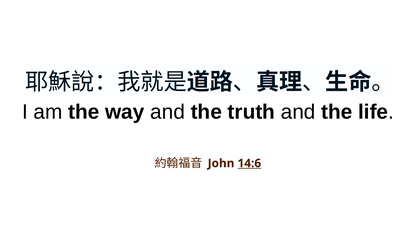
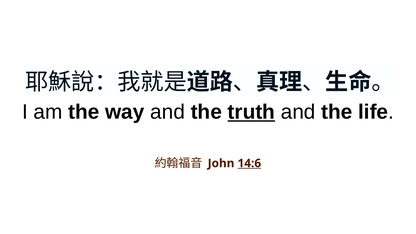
truth underline: none -> present
